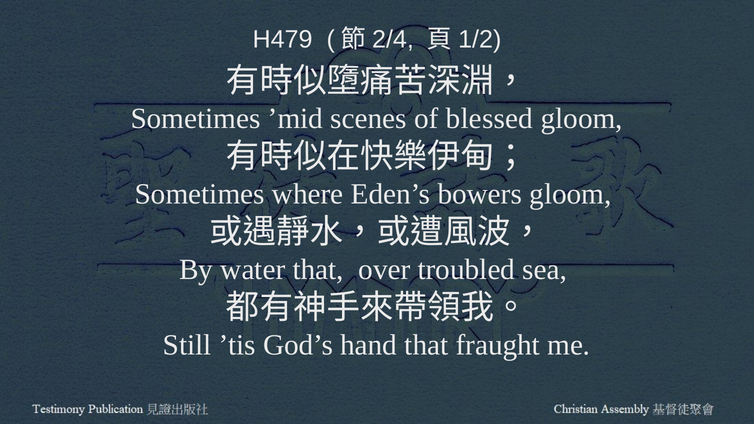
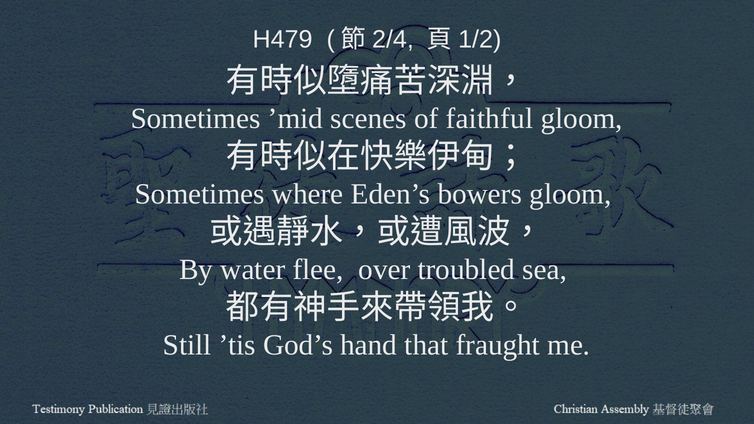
blessed: blessed -> faithful
water that: that -> flee
